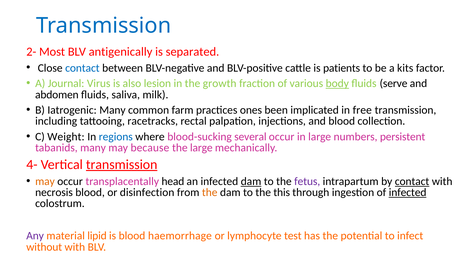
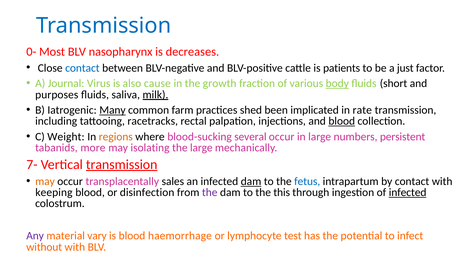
2-: 2- -> 0-
antigenically: antigenically -> nasopharynx
separated: separated -> decreases
kits: kits -> just
lesion: lesion -> cause
serve: serve -> short
abdomen: abdomen -> purposes
milk underline: none -> present
Many at (112, 110) underline: none -> present
ones: ones -> shed
free: free -> rate
blood at (342, 121) underline: none -> present
regions colour: blue -> orange
tabanids many: many -> more
because: because -> isolating
4-: 4- -> 7-
head: head -> sales
fetus colour: purple -> blue
contact at (412, 181) underline: present -> none
necrosis: necrosis -> keeping
the at (210, 192) colour: orange -> purple
lipid: lipid -> vary
